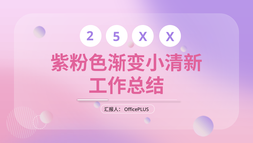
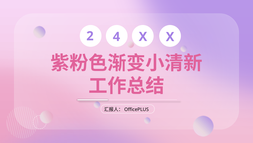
5: 5 -> 4
